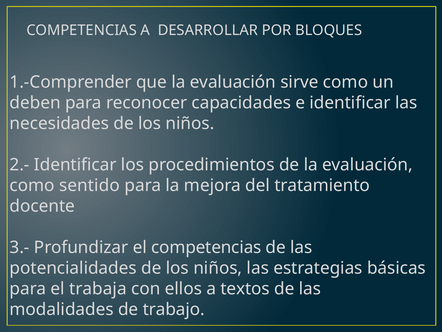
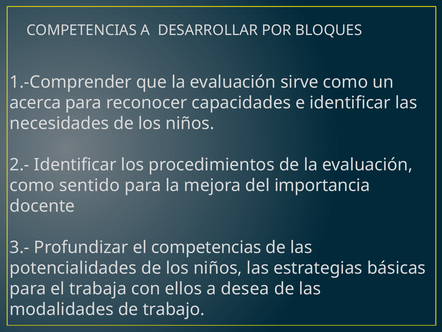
deben: deben -> acerca
tratamiento: tratamiento -> importancia
textos: textos -> desea
